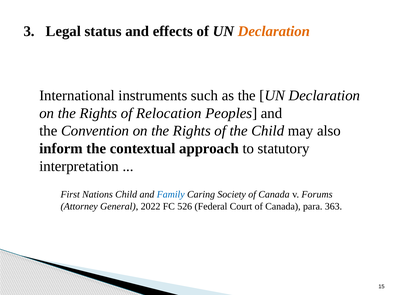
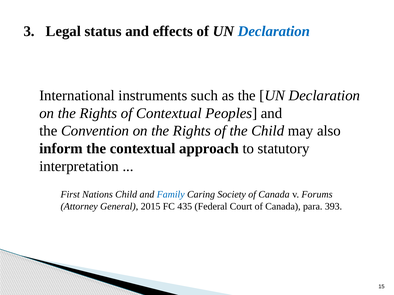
Declaration at (274, 31) colour: orange -> blue
of Relocation: Relocation -> Contextual
2022: 2022 -> 2015
526: 526 -> 435
363: 363 -> 393
